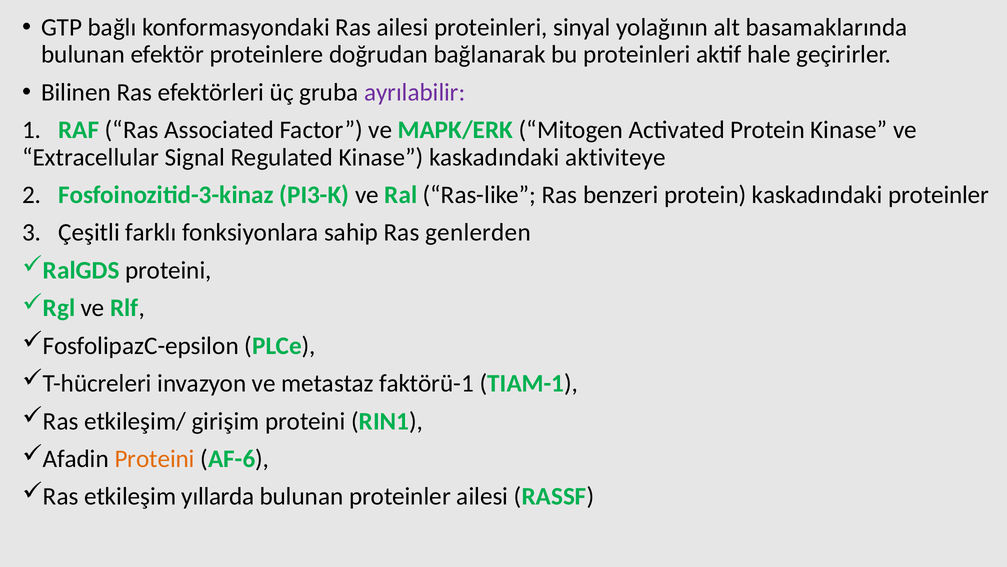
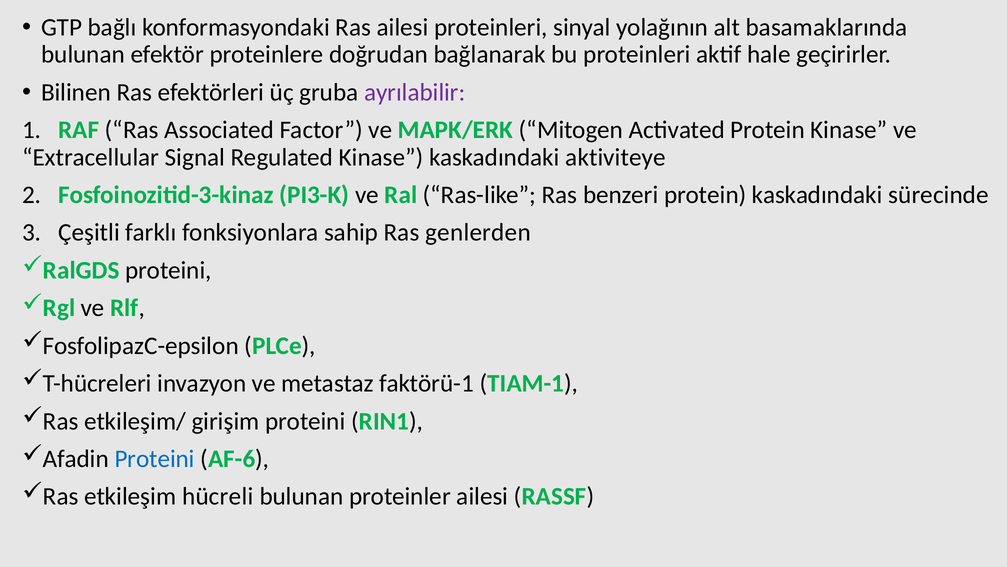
kaskadındaki proteinler: proteinler -> sürecinde
Proteini at (155, 458) colour: orange -> blue
yıllarda: yıllarda -> hücreli
